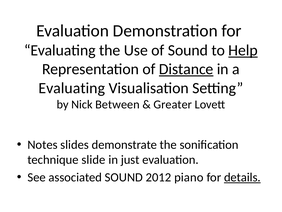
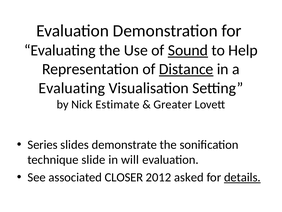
Sound at (188, 50) underline: none -> present
Help underline: present -> none
Between: Between -> Estimate
Notes: Notes -> Series
just: just -> will
associated SOUND: SOUND -> CLOSER
piano: piano -> asked
